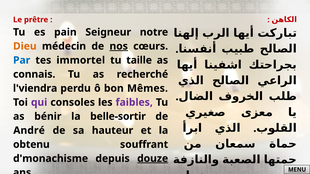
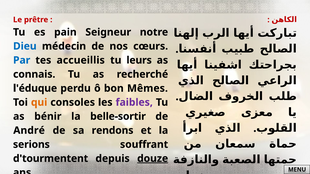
Dieu colour: orange -> blue
nos underline: present -> none
immortel: immortel -> accueillis
taille: taille -> leurs
l'viendra: l'viendra -> l'éduque
qui colour: purple -> orange
hauteur: hauteur -> rendons
obtenu: obtenu -> serions
d'monachisme: d'monachisme -> d'tourmentent
